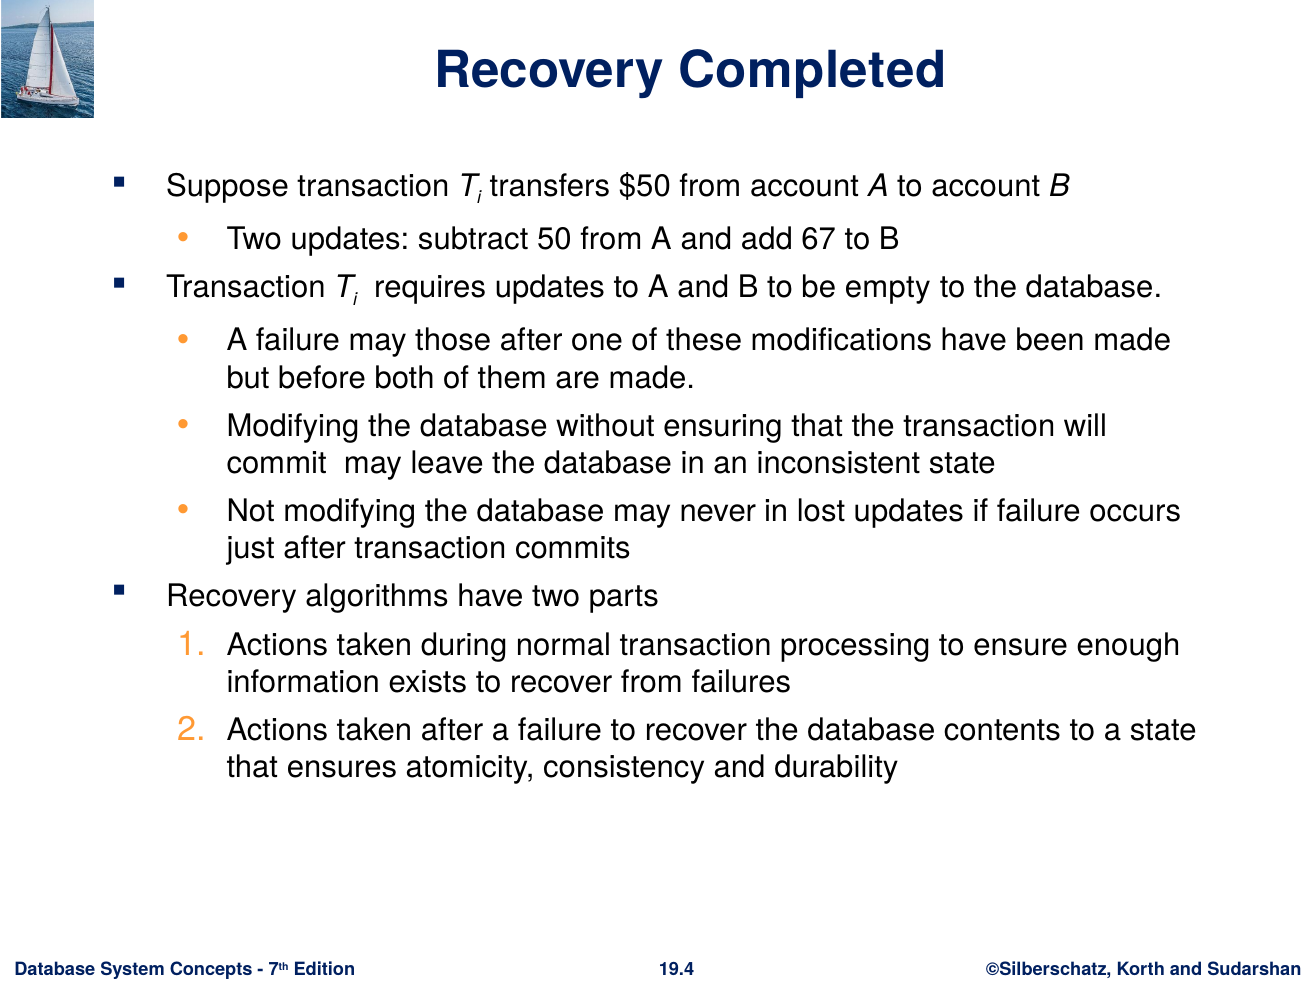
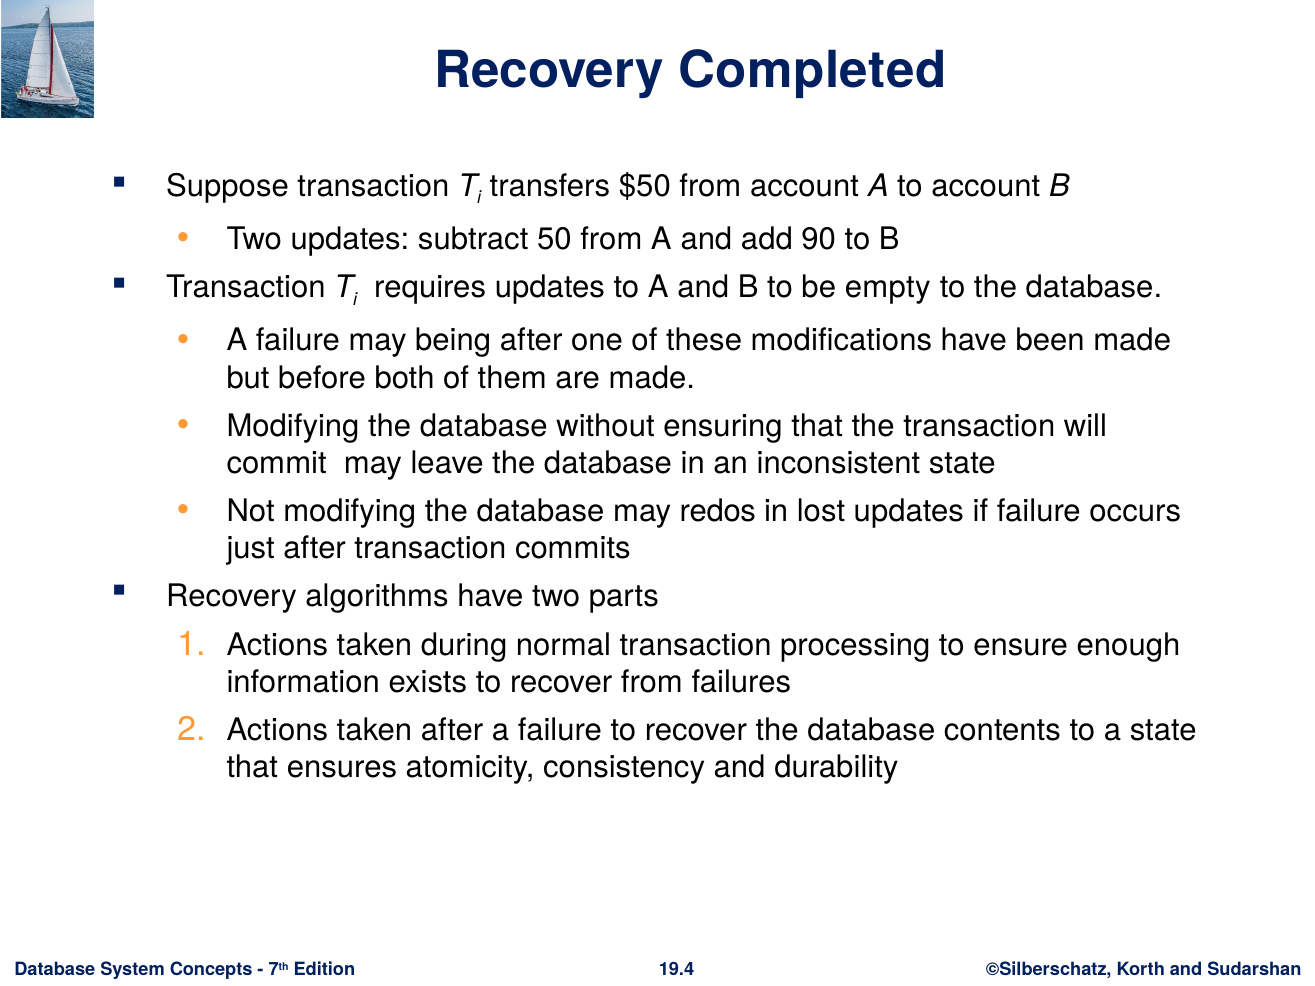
67: 67 -> 90
those: those -> being
never: never -> redos
